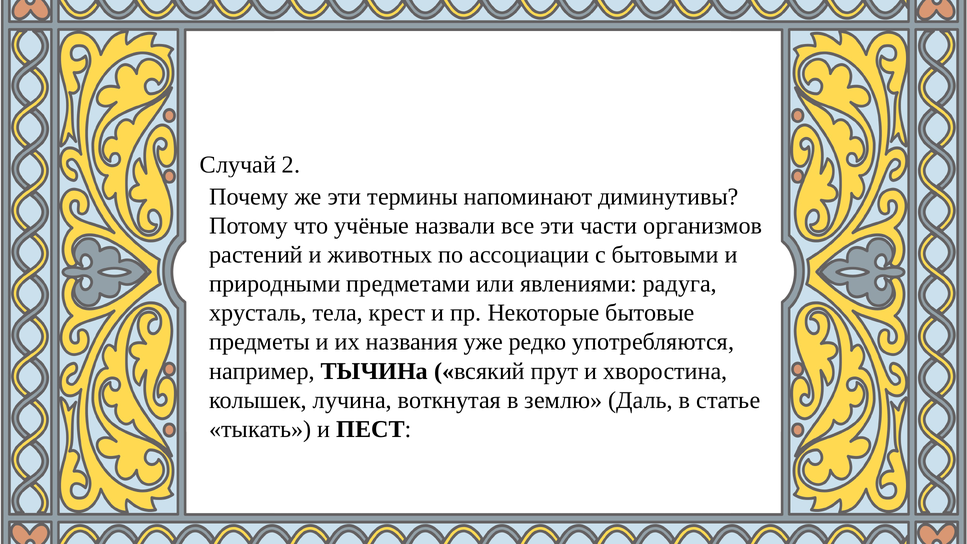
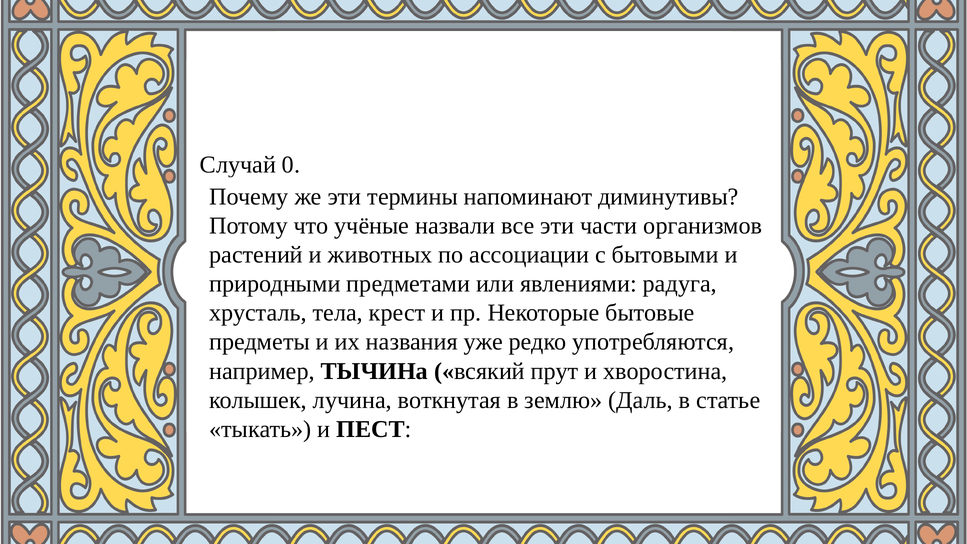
2: 2 -> 0
